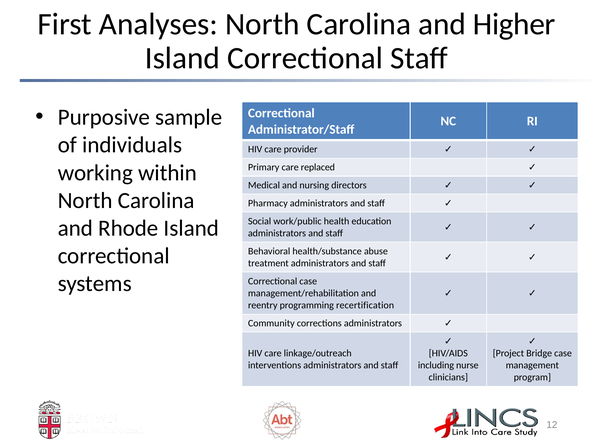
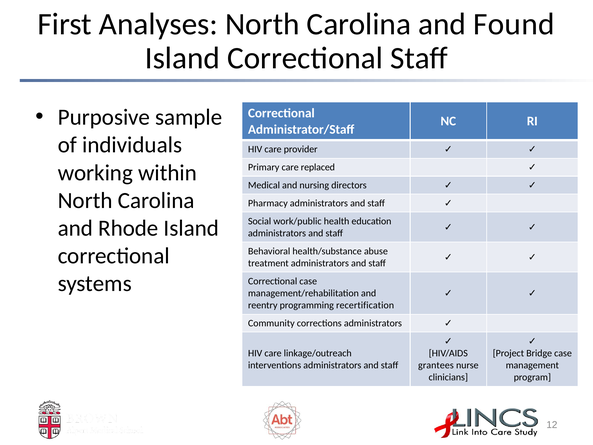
Higher: Higher -> Found
including: including -> grantees
